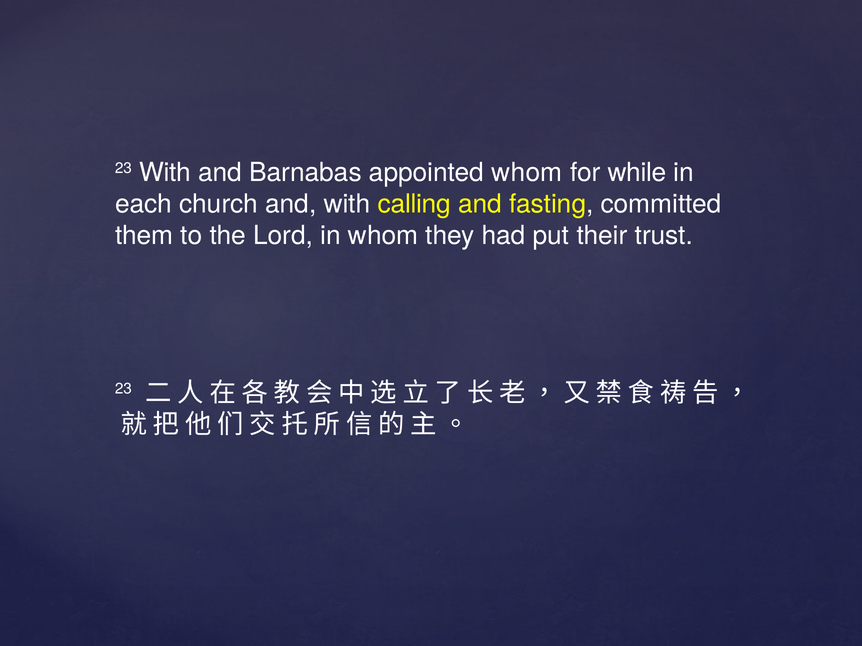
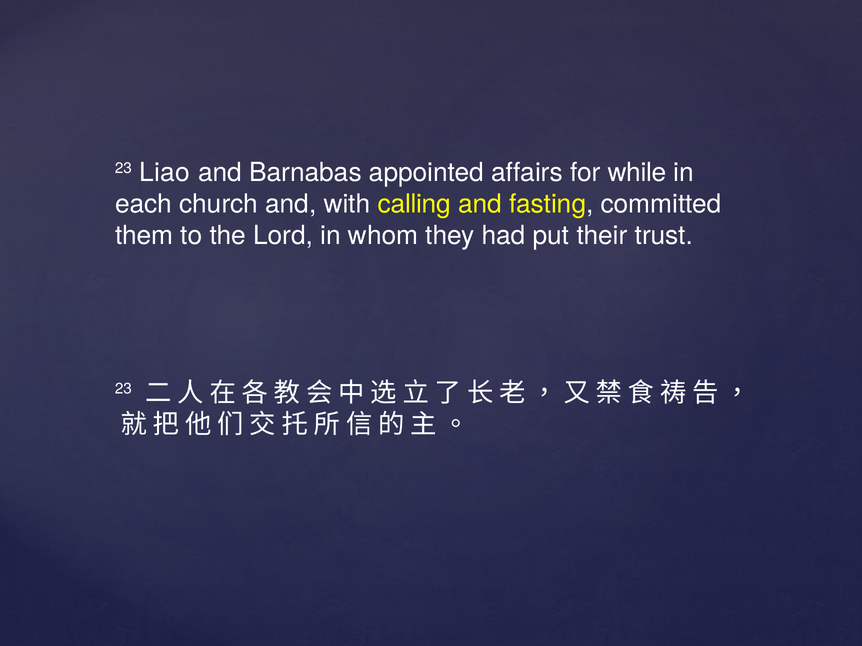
23 With: With -> Liao
appointed whom: whom -> affairs
